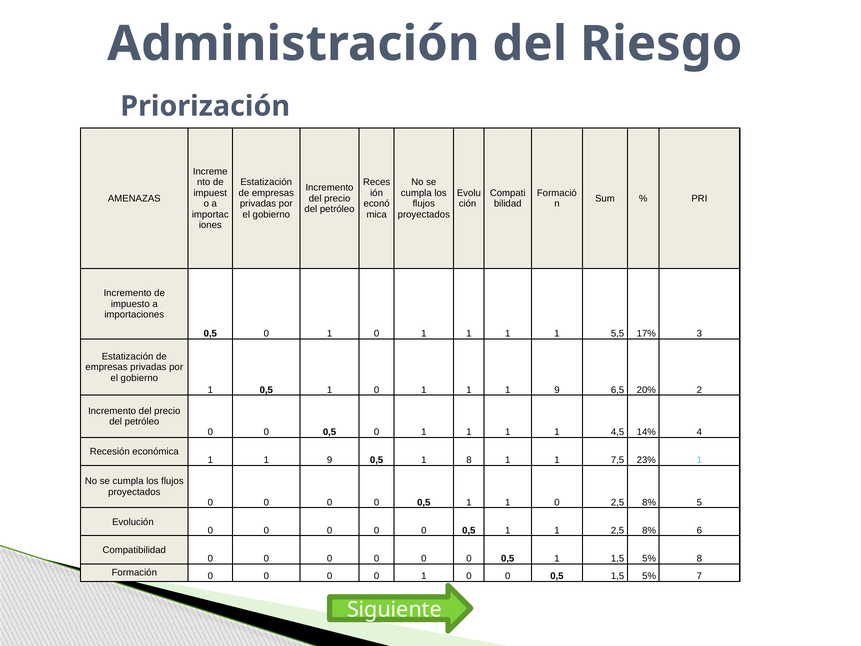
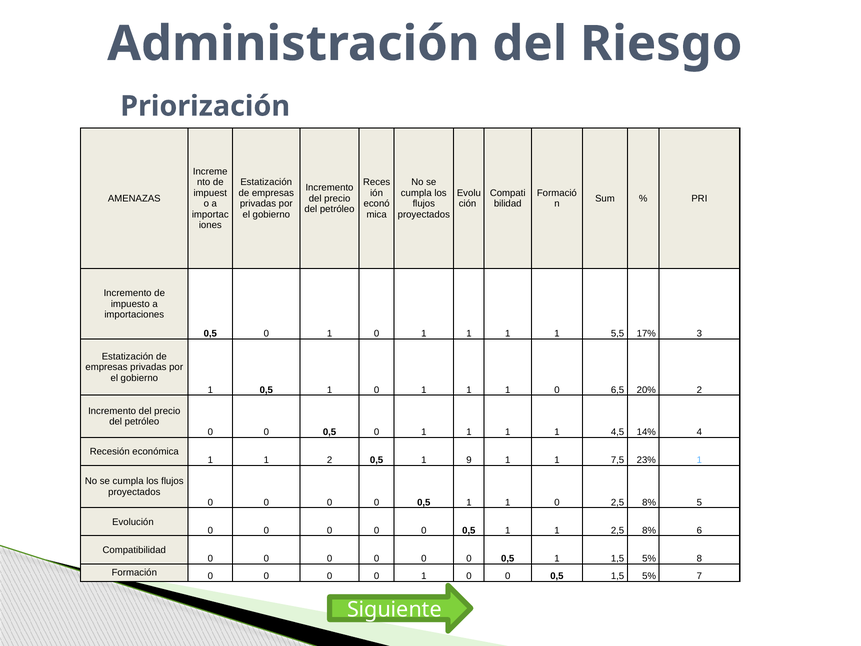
1 1 1 9: 9 -> 0
9 at (330, 460): 9 -> 2
1 8: 8 -> 9
